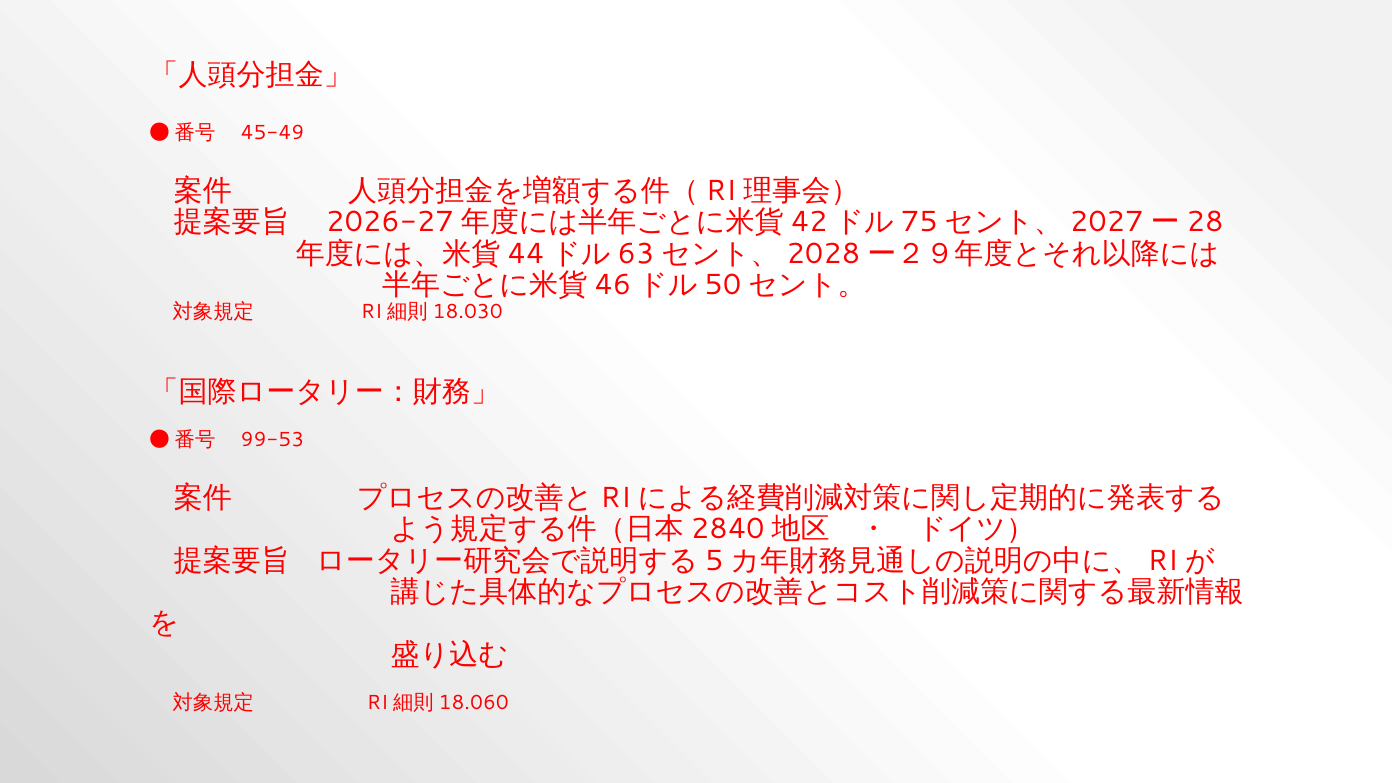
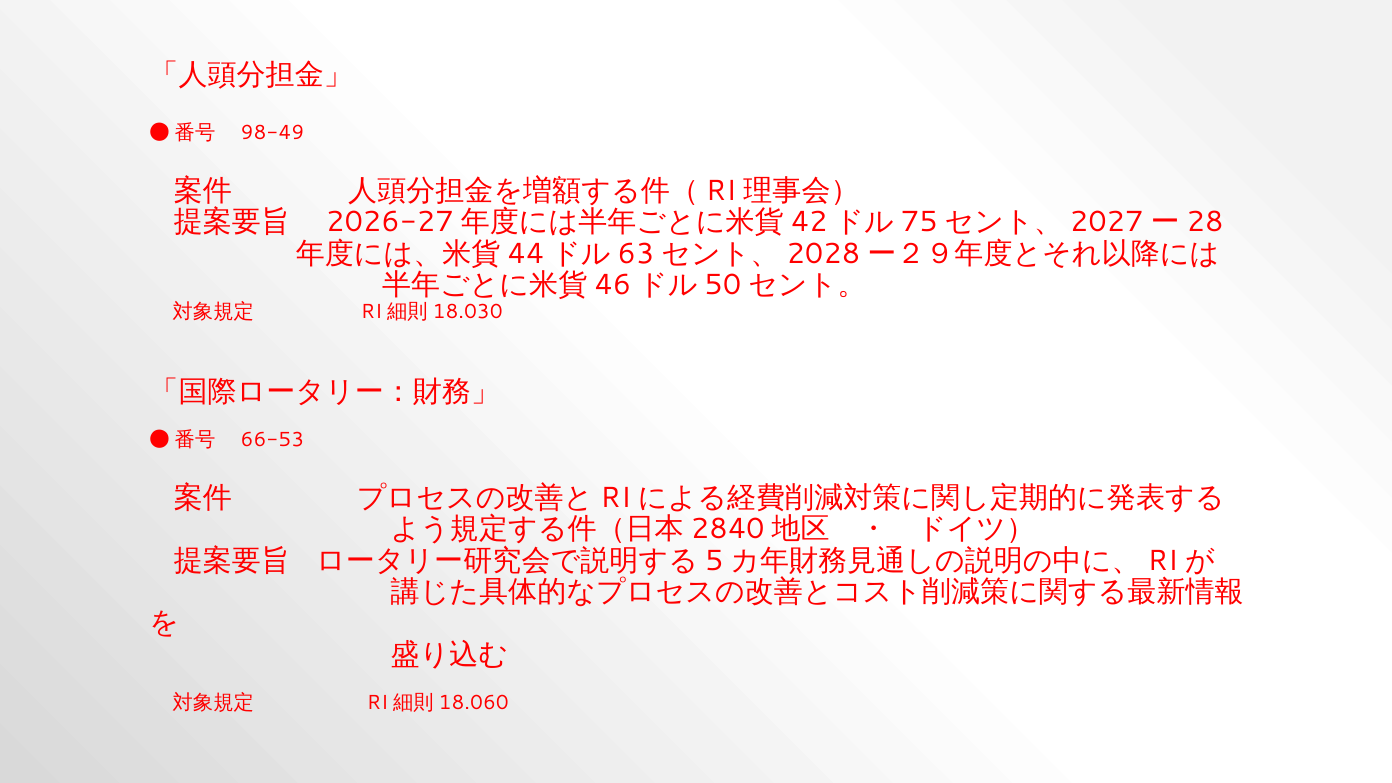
45-49: 45-49 -> 98-49
99-53: 99-53 -> 66-53
